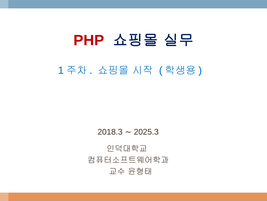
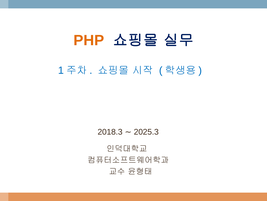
PHP colour: red -> orange
